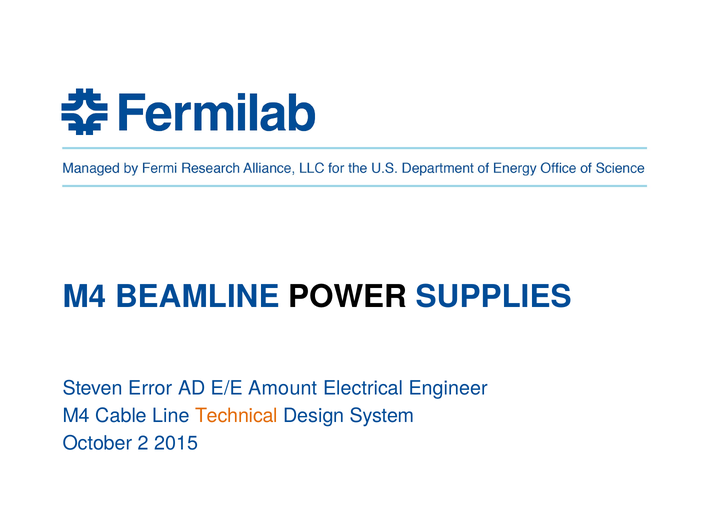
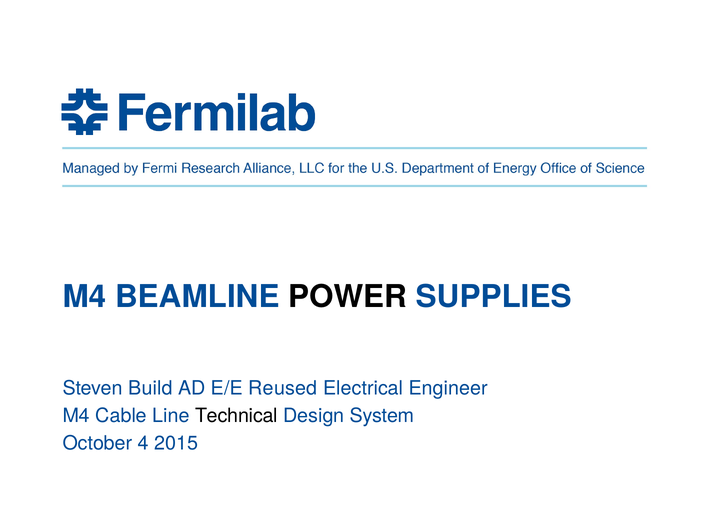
Error: Error -> Build
Amount: Amount -> Reused
Technical colour: orange -> black
2: 2 -> 4
